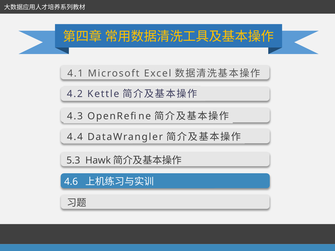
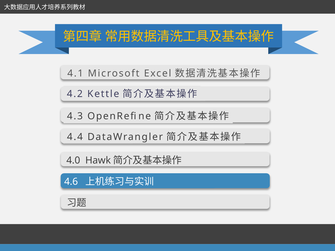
5.3: 5.3 -> 4.0
